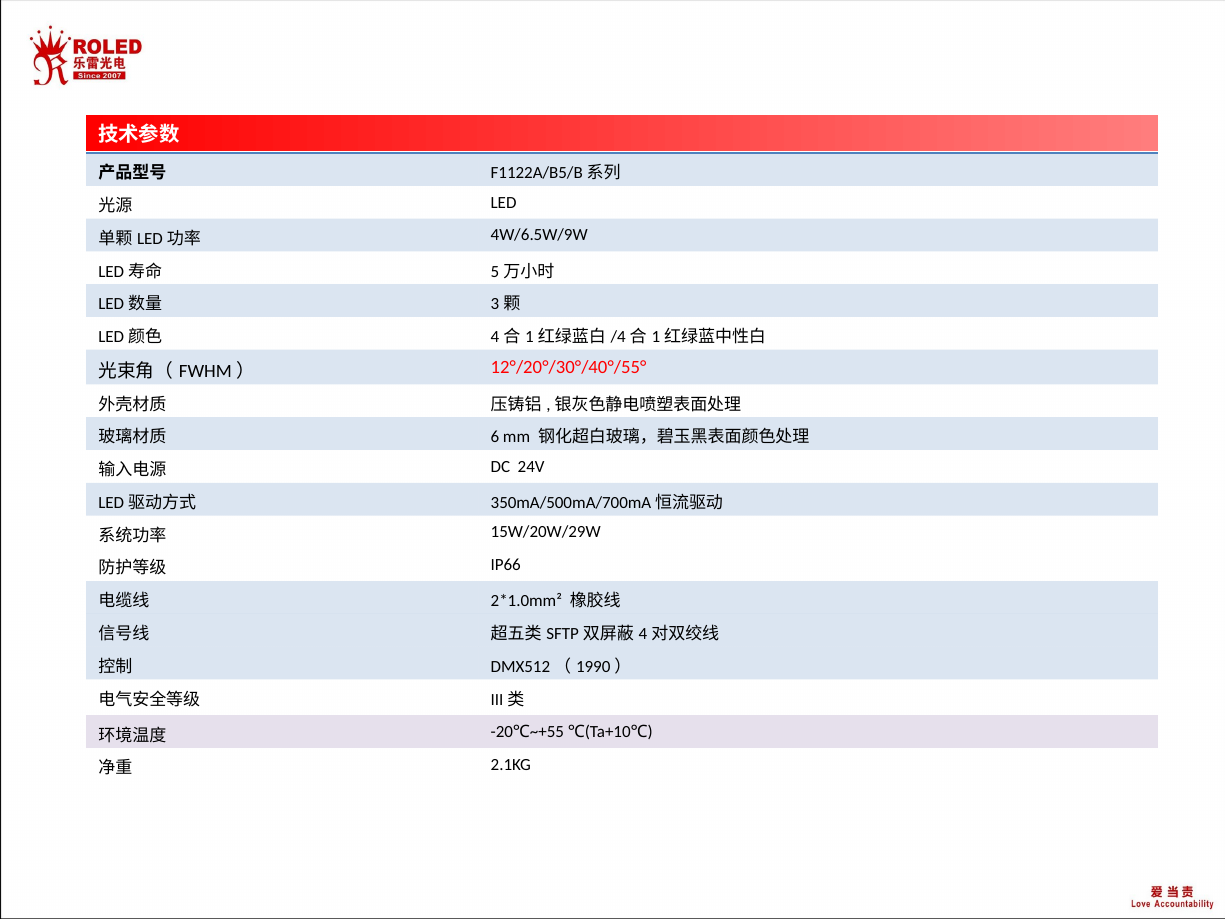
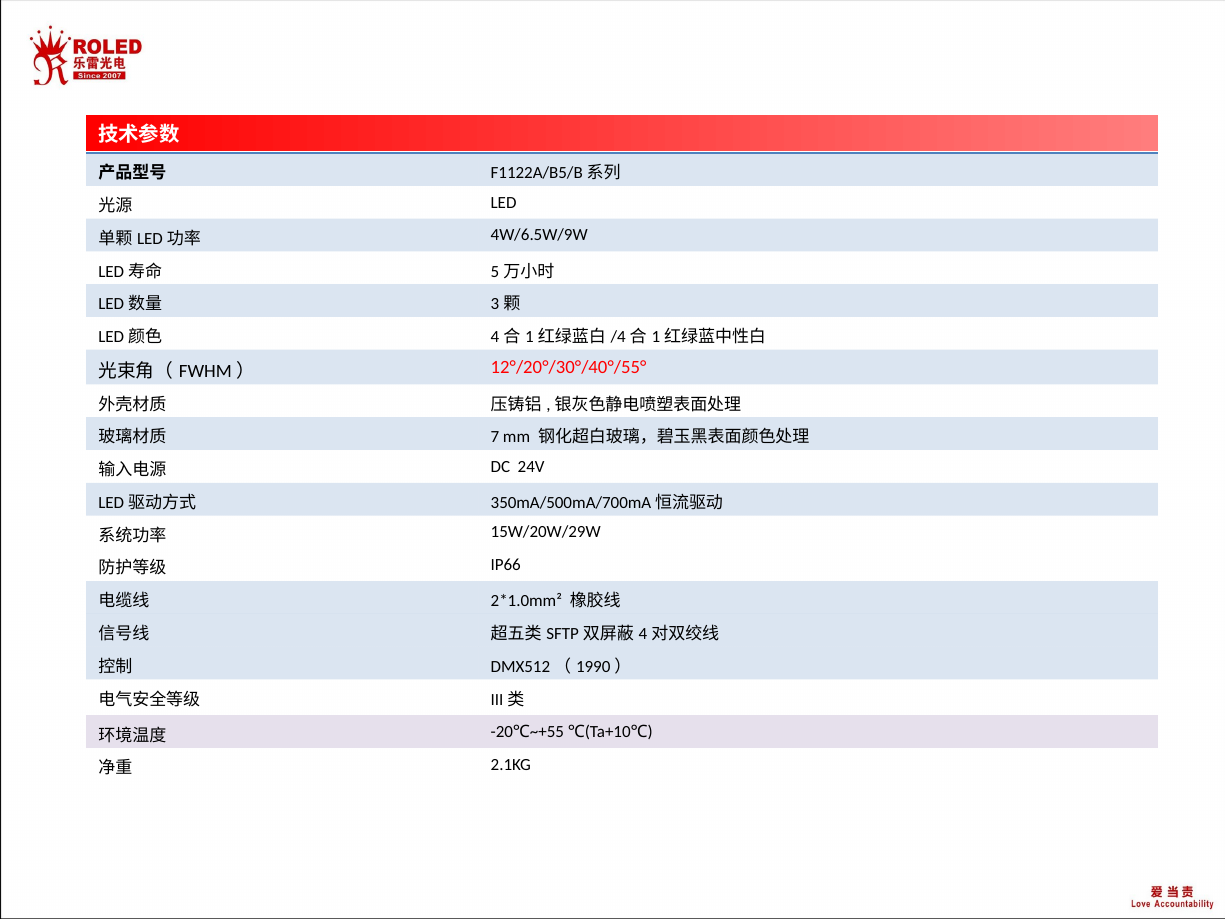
6: 6 -> 7
